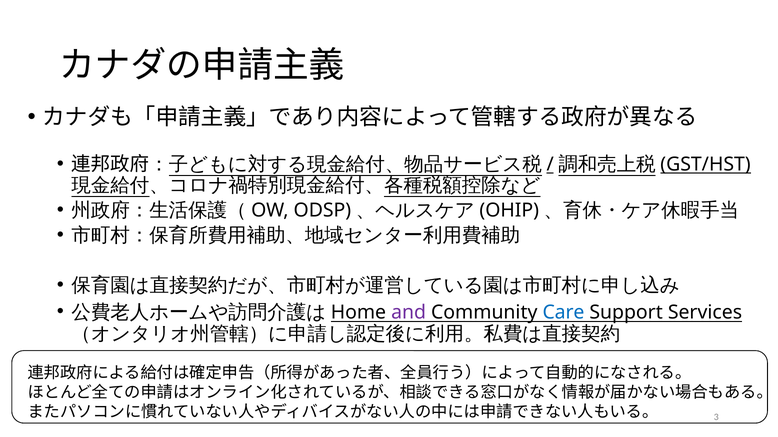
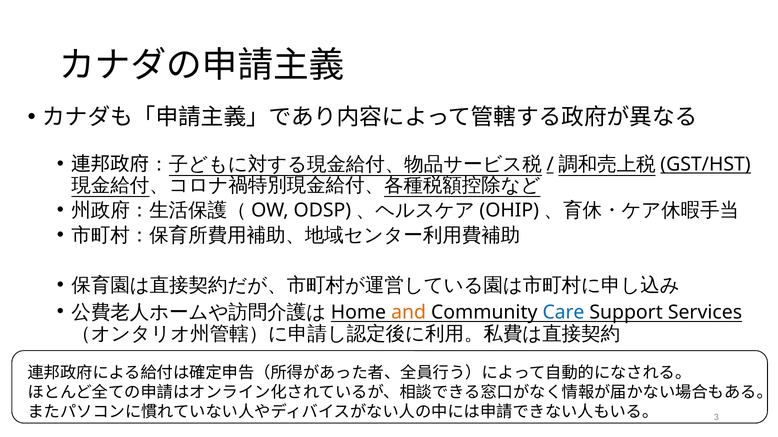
and colour: purple -> orange
